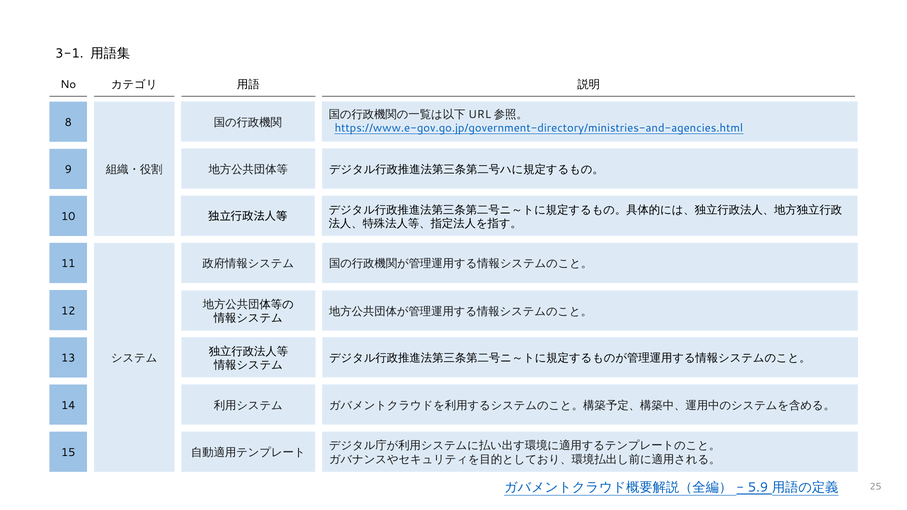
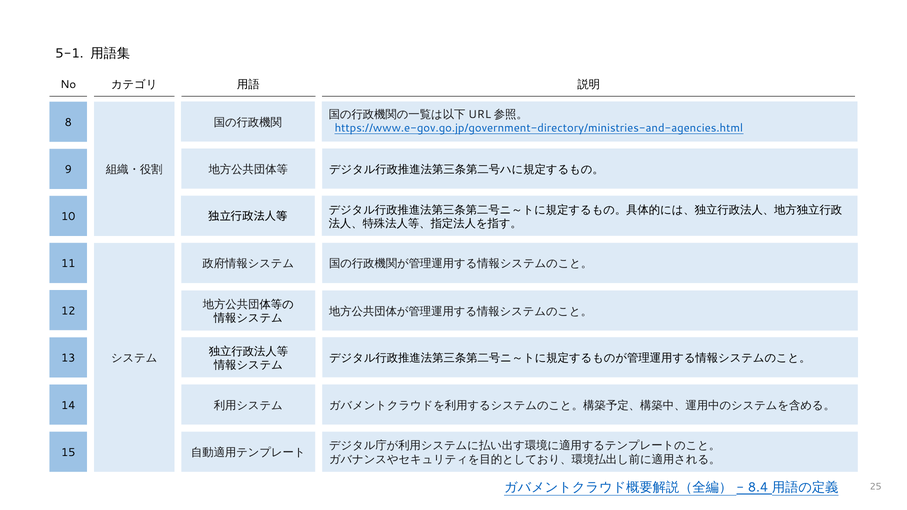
3-1: 3-1 -> 5-1
5.9: 5.9 -> 8.4
